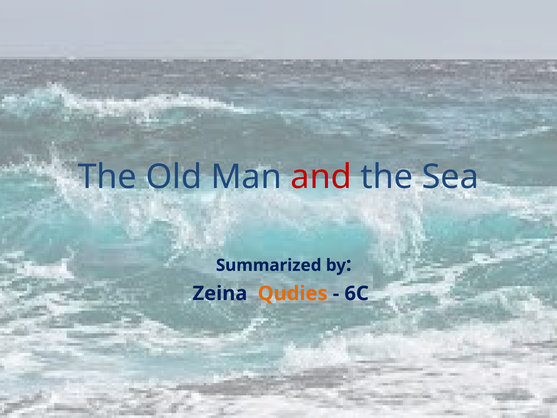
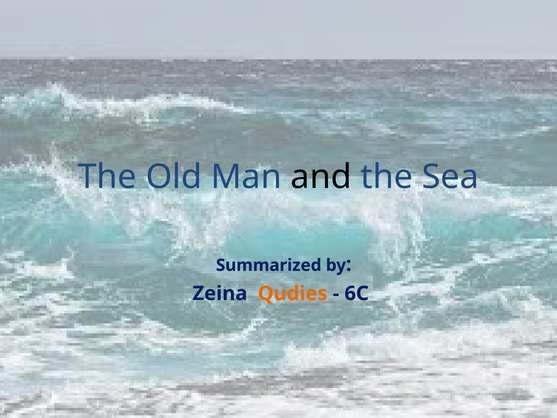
and colour: red -> black
